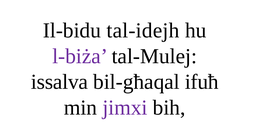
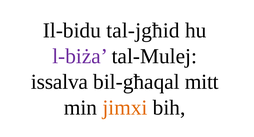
tal-idejh: tal-idejh -> tal-jgħid
ifuħ: ifuħ -> mitt
jimxi colour: purple -> orange
